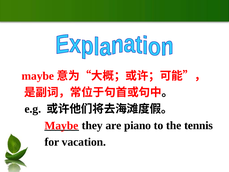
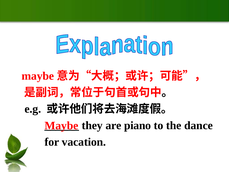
tennis: tennis -> dance
